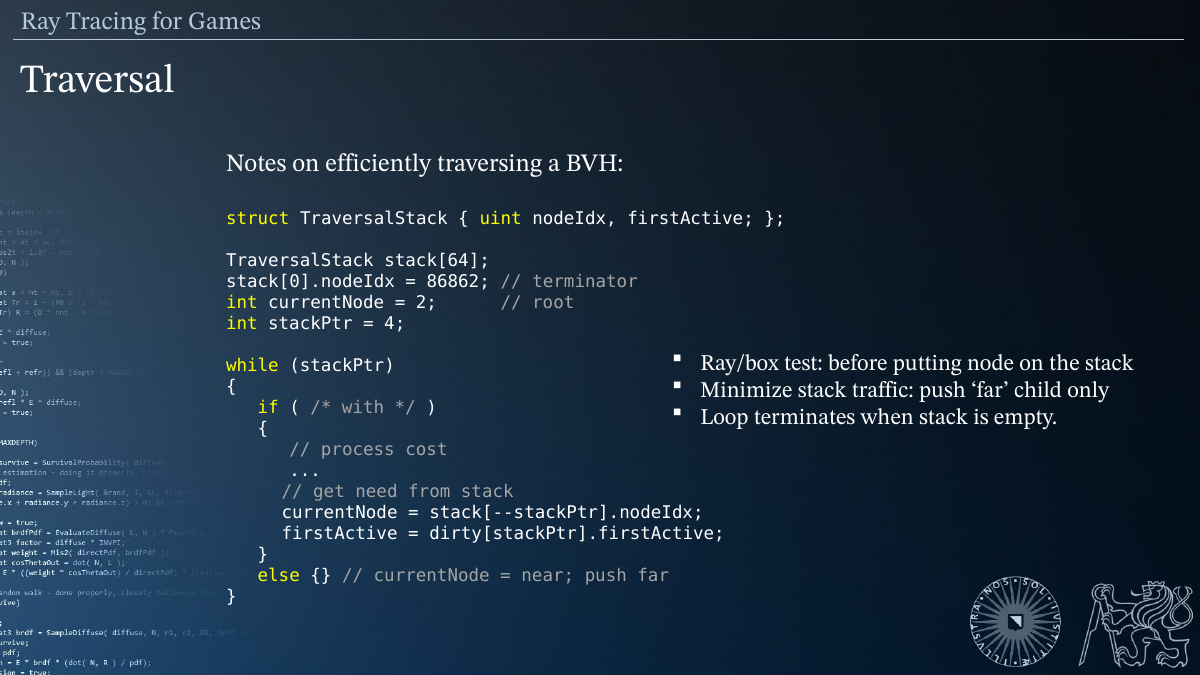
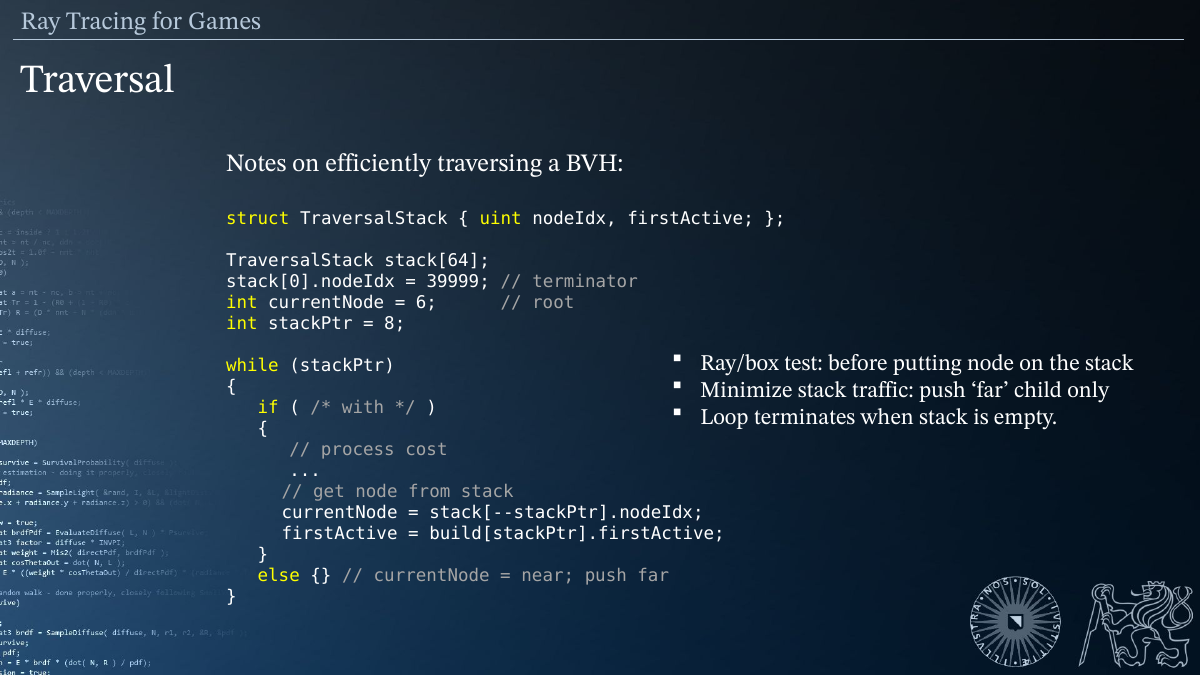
86862: 86862 -> 39999
2: 2 -> 6
4: 4 -> 8
get need: need -> node
dirty[stackPtr].firstActive: dirty[stackPtr].firstActive -> build[stackPtr].firstActive
